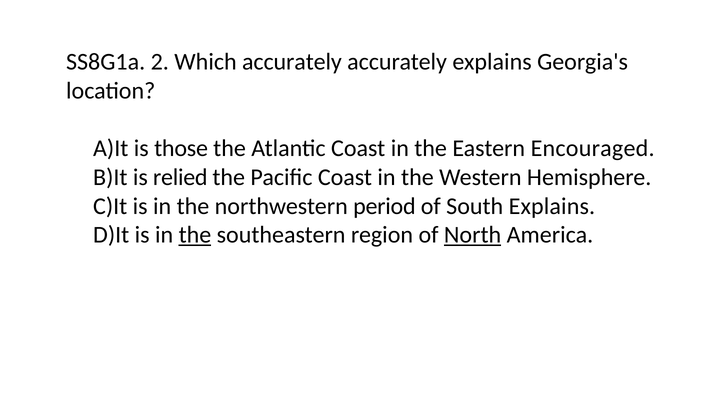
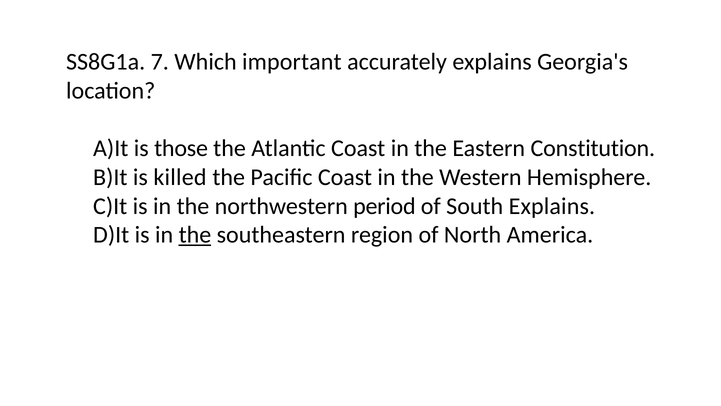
2: 2 -> 7
Which accurately: accurately -> important
Encouraged: Encouraged -> Constitution
relied: relied -> killed
North underline: present -> none
